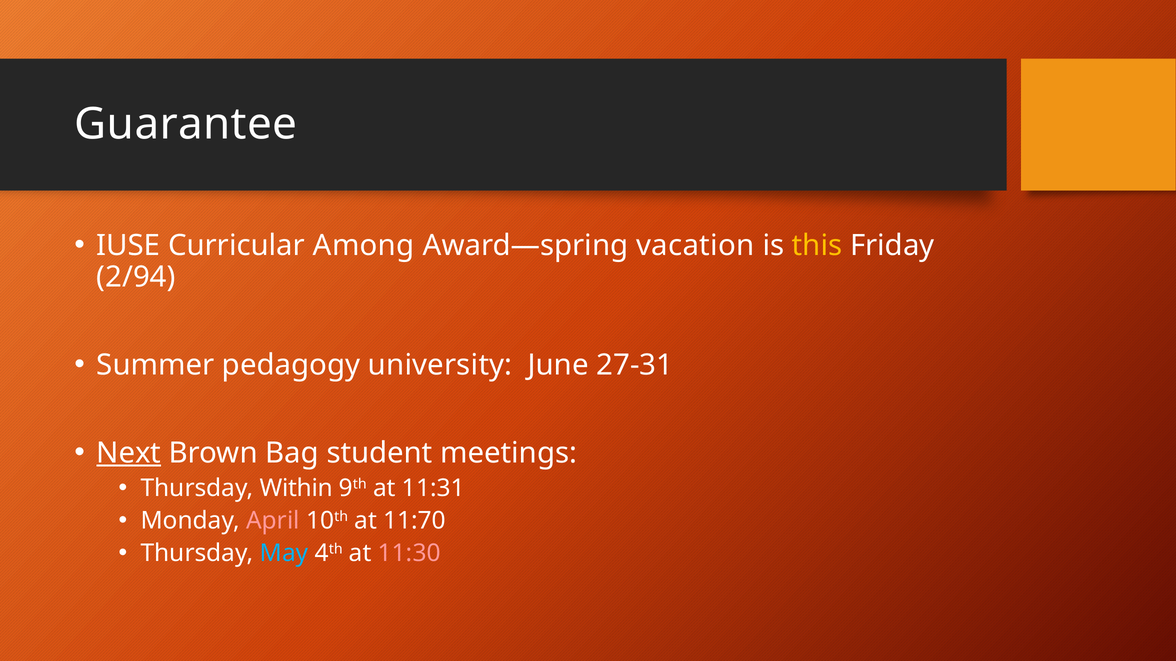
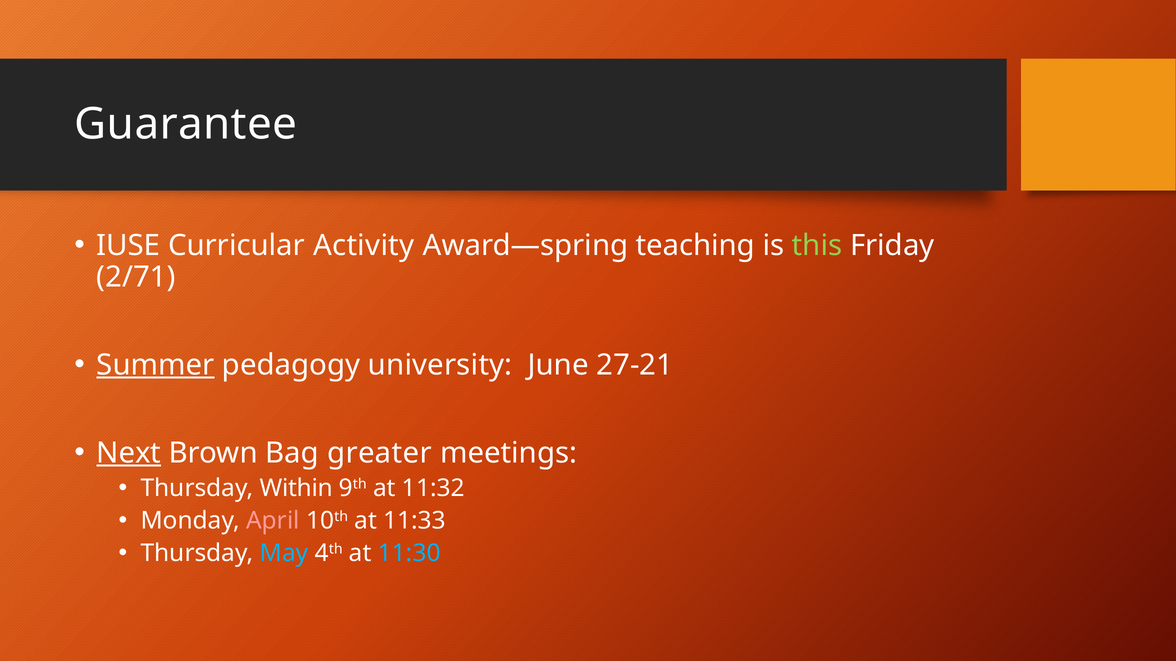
Among: Among -> Activity
vacation: vacation -> teaching
this colour: yellow -> light green
2/94: 2/94 -> 2/71
Summer underline: none -> present
27-31: 27-31 -> 27-21
student: student -> greater
11:31: 11:31 -> 11:32
11:70: 11:70 -> 11:33
11:30 colour: pink -> light blue
